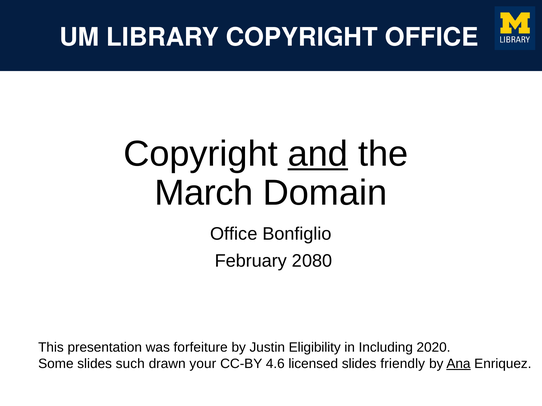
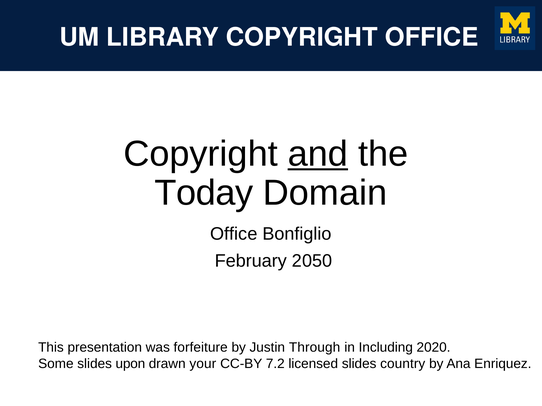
March: March -> Today
2080: 2080 -> 2050
Eligibility: Eligibility -> Through
such: such -> upon
4.6: 4.6 -> 7.2
friendly: friendly -> country
Ana underline: present -> none
